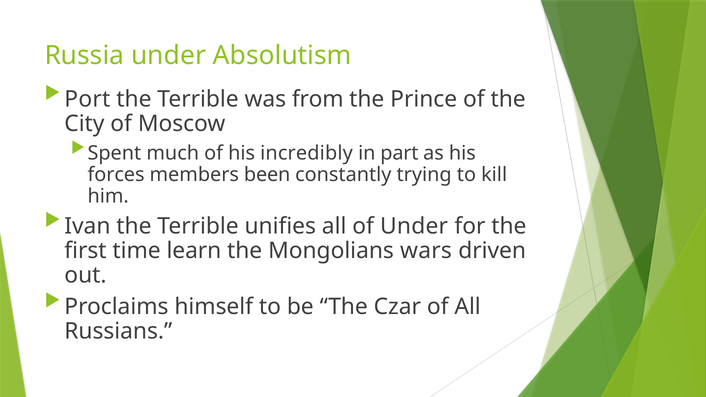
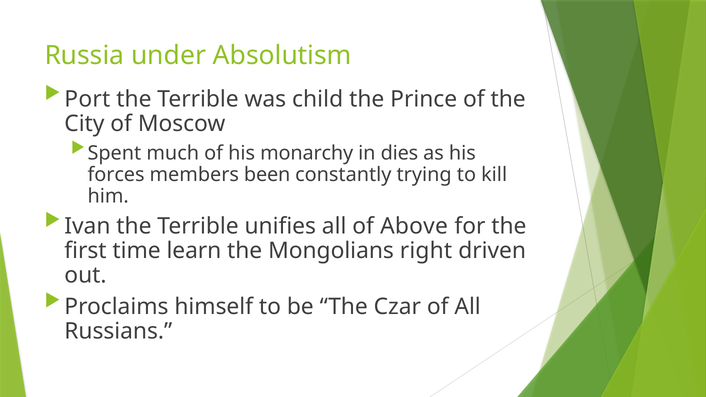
from: from -> child
incredibly: incredibly -> monarchy
part: part -> dies
of Under: Under -> Above
wars: wars -> right
